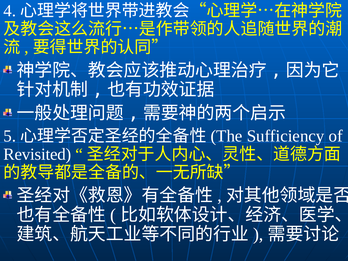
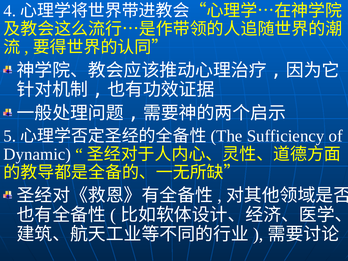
Revisited: Revisited -> Dynamic
